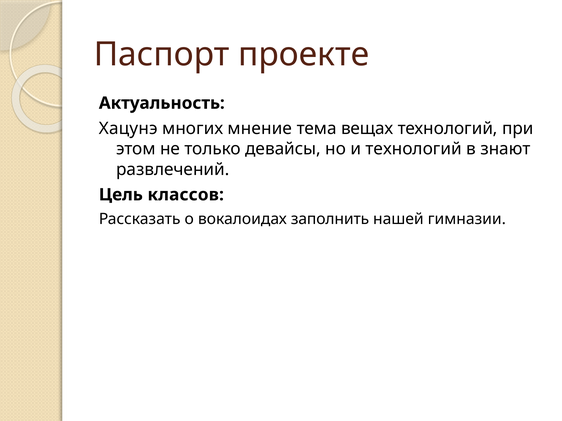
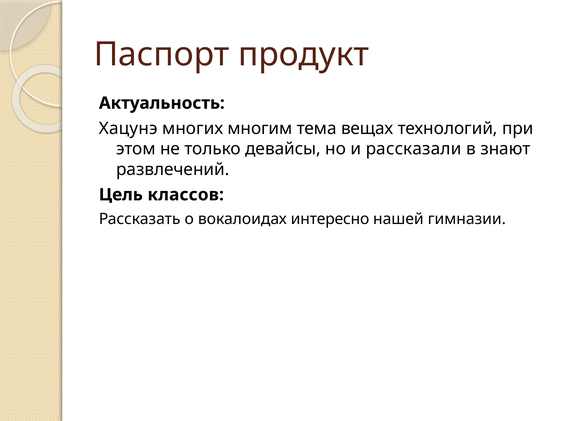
проекте: проекте -> продукт
мнение: мнение -> многим
и технологий: технологий -> рассказали
заполнить: заполнить -> интересно
